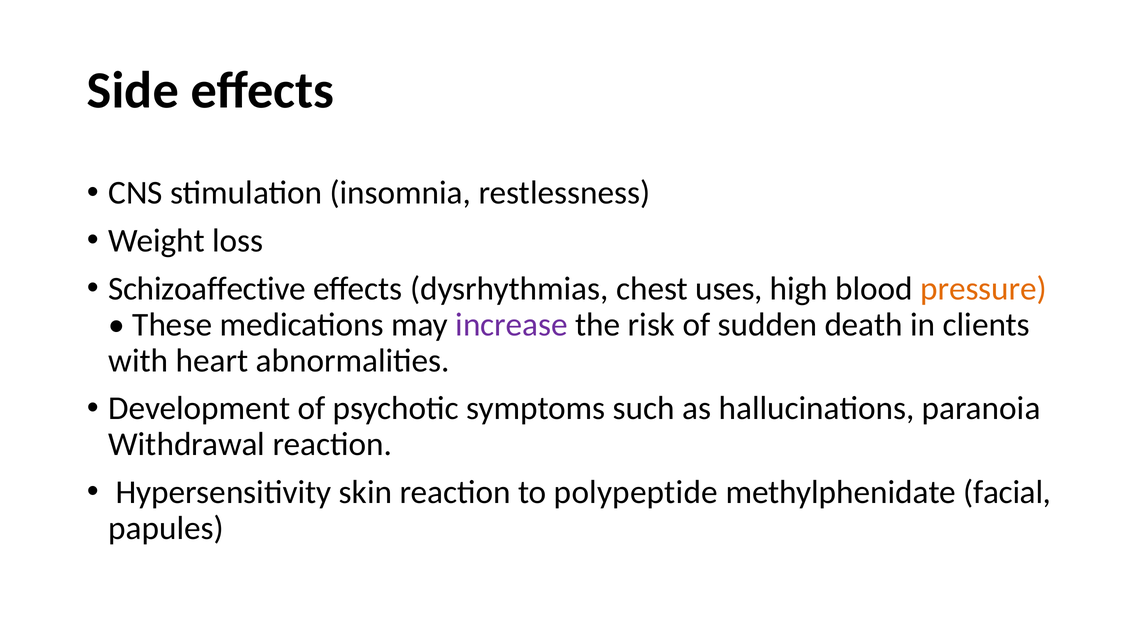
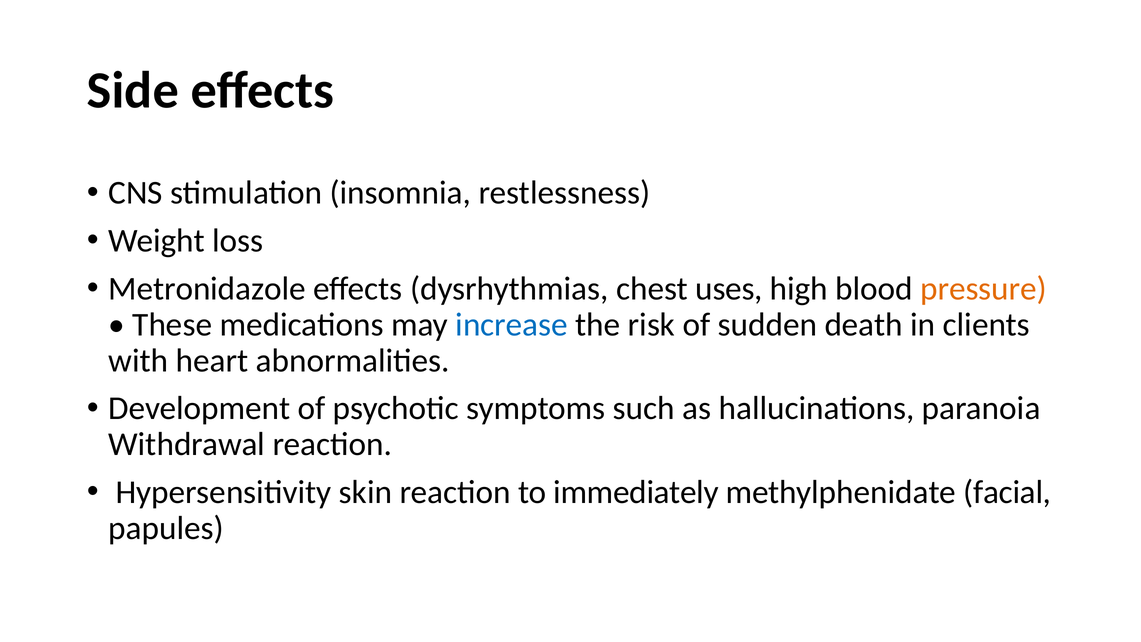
Schizoaffective: Schizoaffective -> Metronidazole
increase colour: purple -> blue
polypeptide: polypeptide -> immediately
